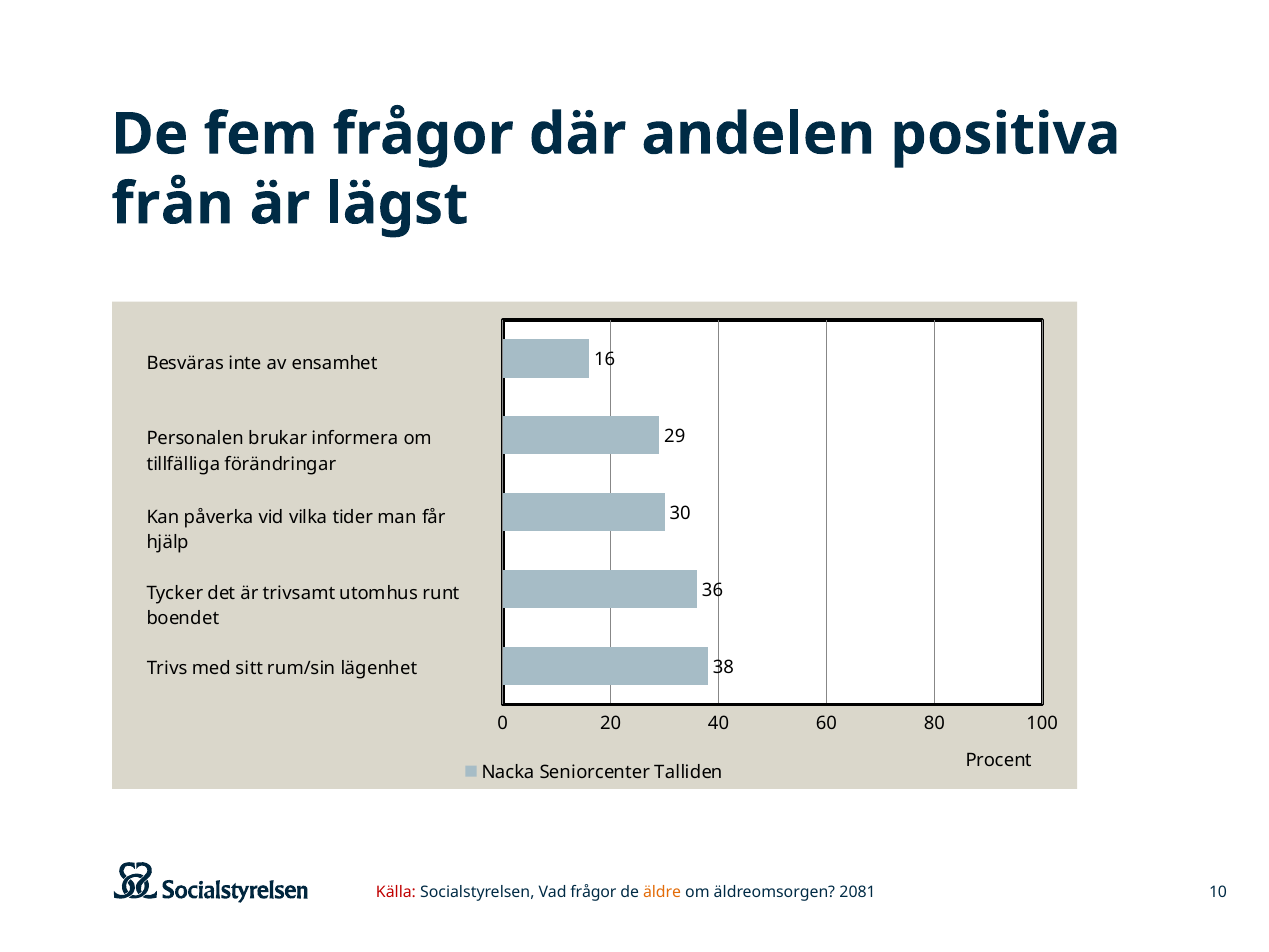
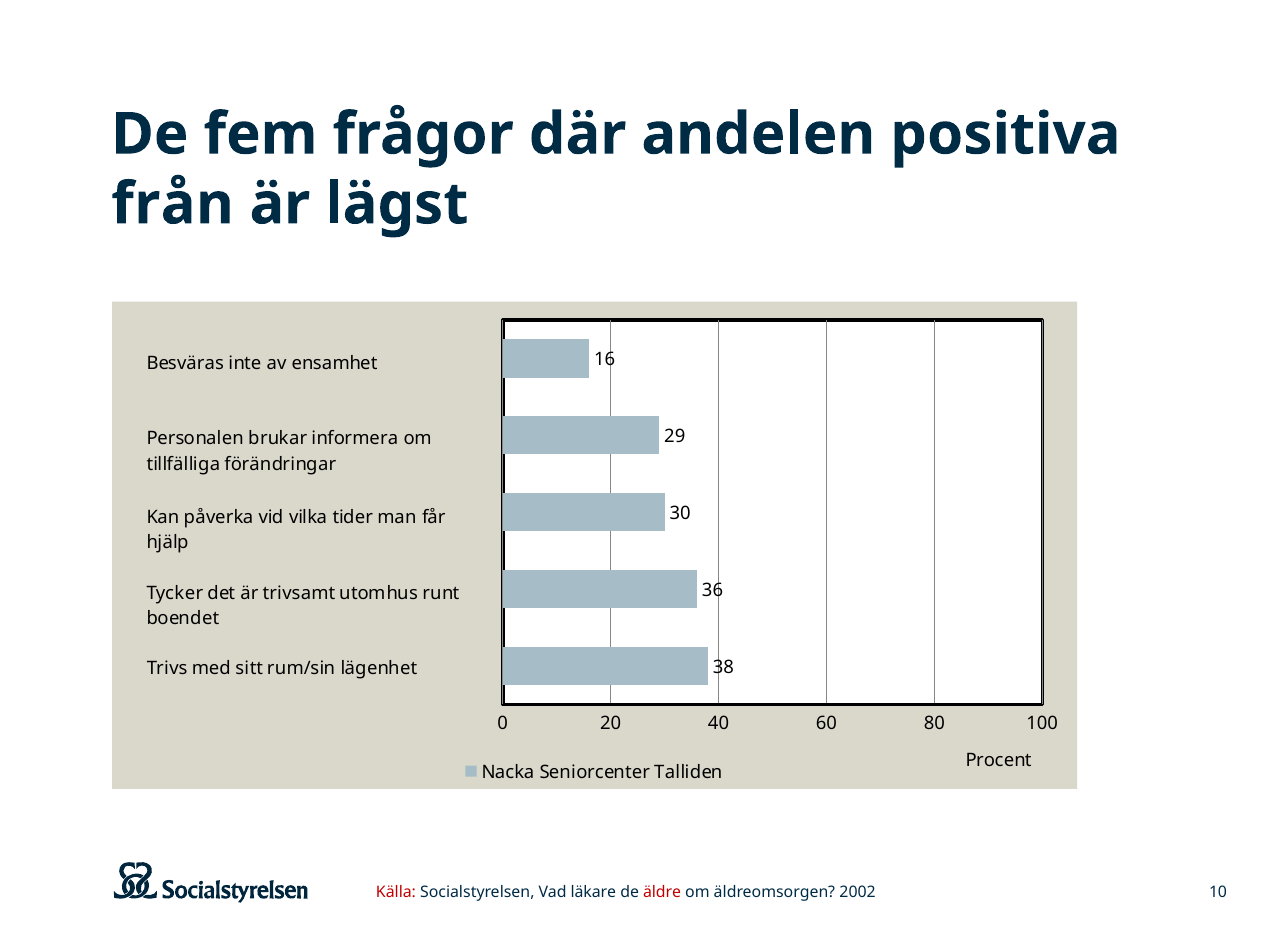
Vad frågor: frågor -> läkare
äldre colour: orange -> red
2081: 2081 -> 2002
